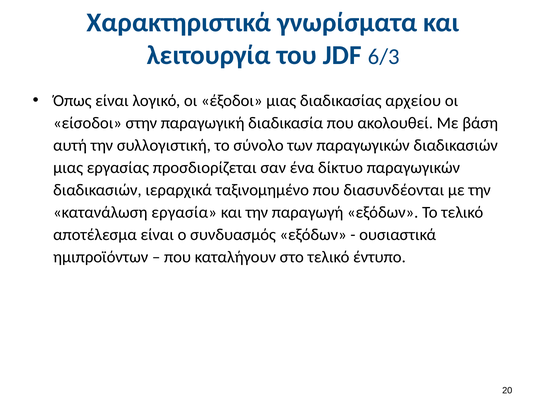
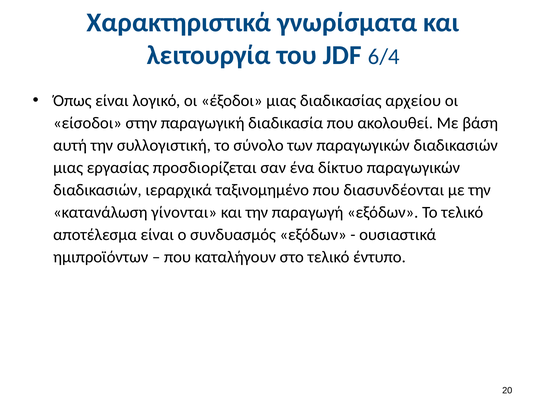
6/3: 6/3 -> 6/4
εργασία: εργασία -> γίνονται
